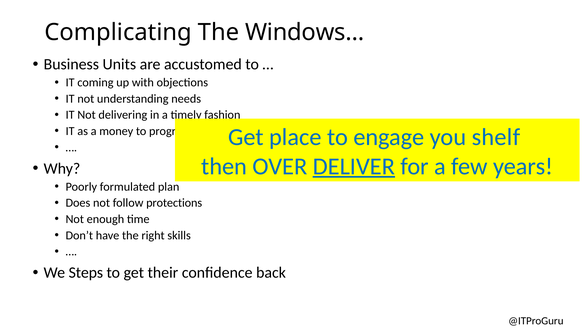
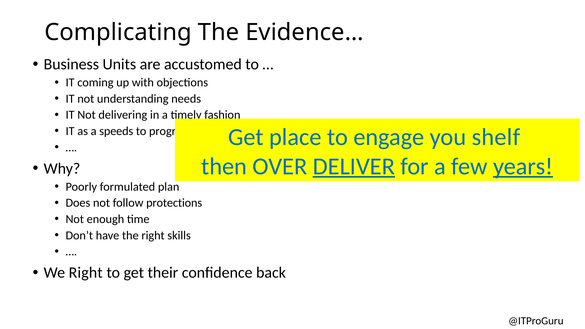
Windows…: Windows… -> Evidence…
money: money -> speeds
years underline: none -> present
We Steps: Steps -> Right
